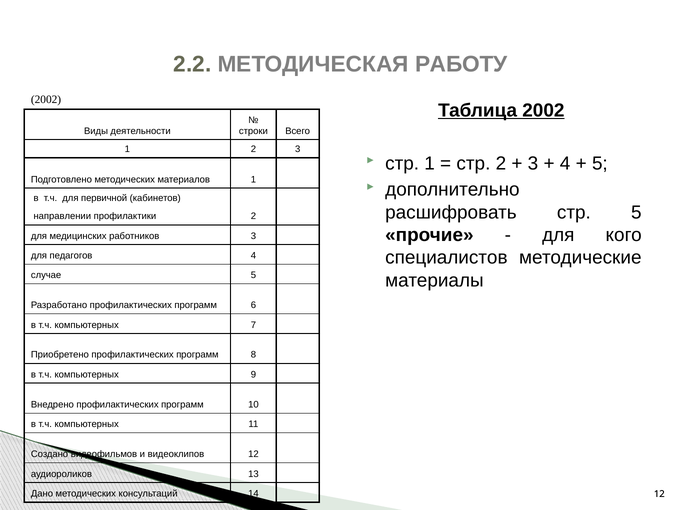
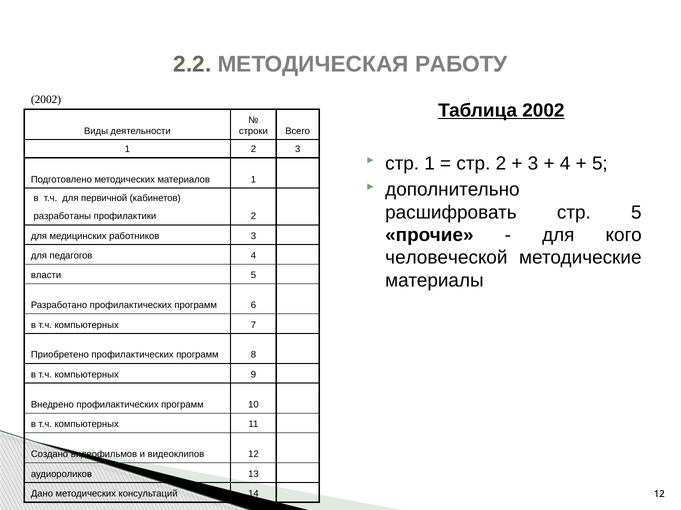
направлении: направлении -> разработаны
специалистов: специалистов -> человеческой
случае: случае -> власти
